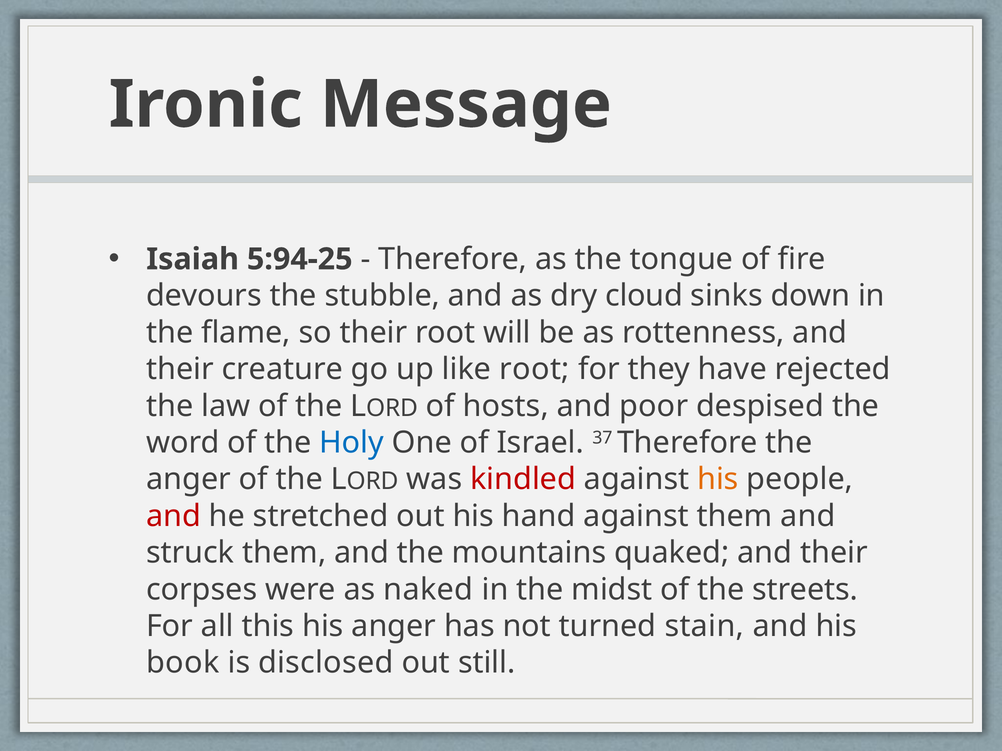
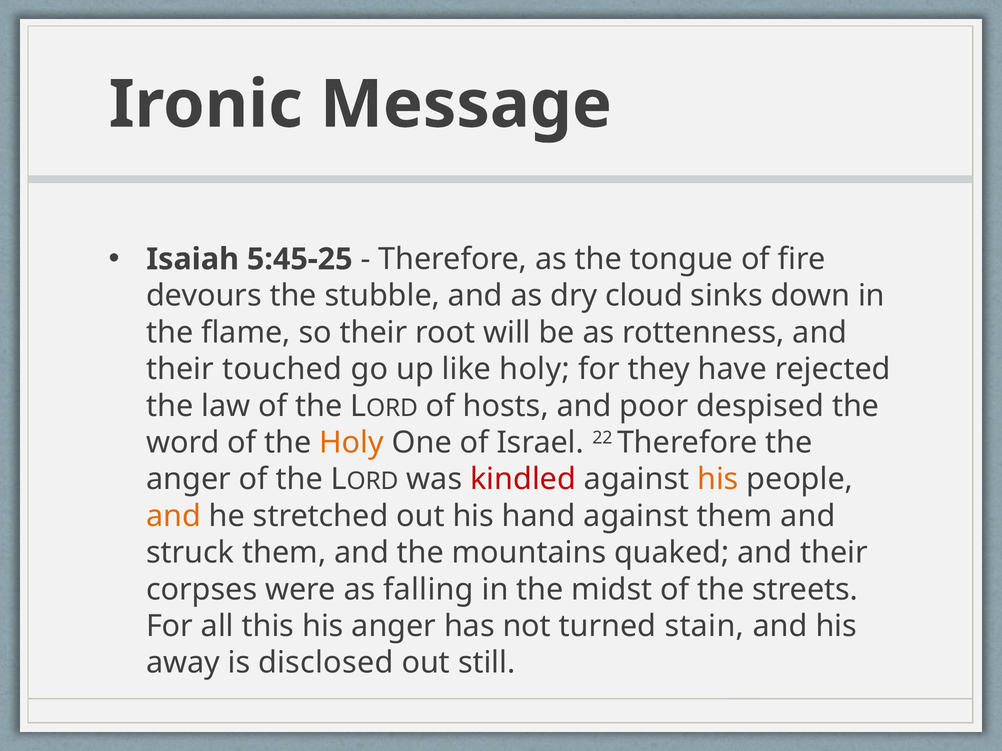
5:94-25: 5:94-25 -> 5:45-25
creature: creature -> touched
like root: root -> holy
Holy at (352, 443) colour: blue -> orange
37: 37 -> 22
and at (174, 516) colour: red -> orange
naked: naked -> falling
book: book -> away
